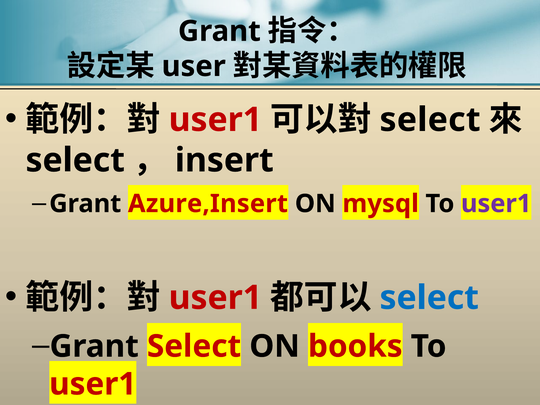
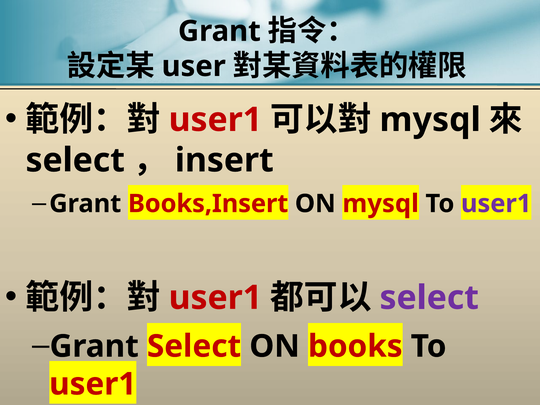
select at (430, 120): select -> mysql
Azure,Insert: Azure,Insert -> Books,Insert
select at (429, 298) colour: blue -> purple
